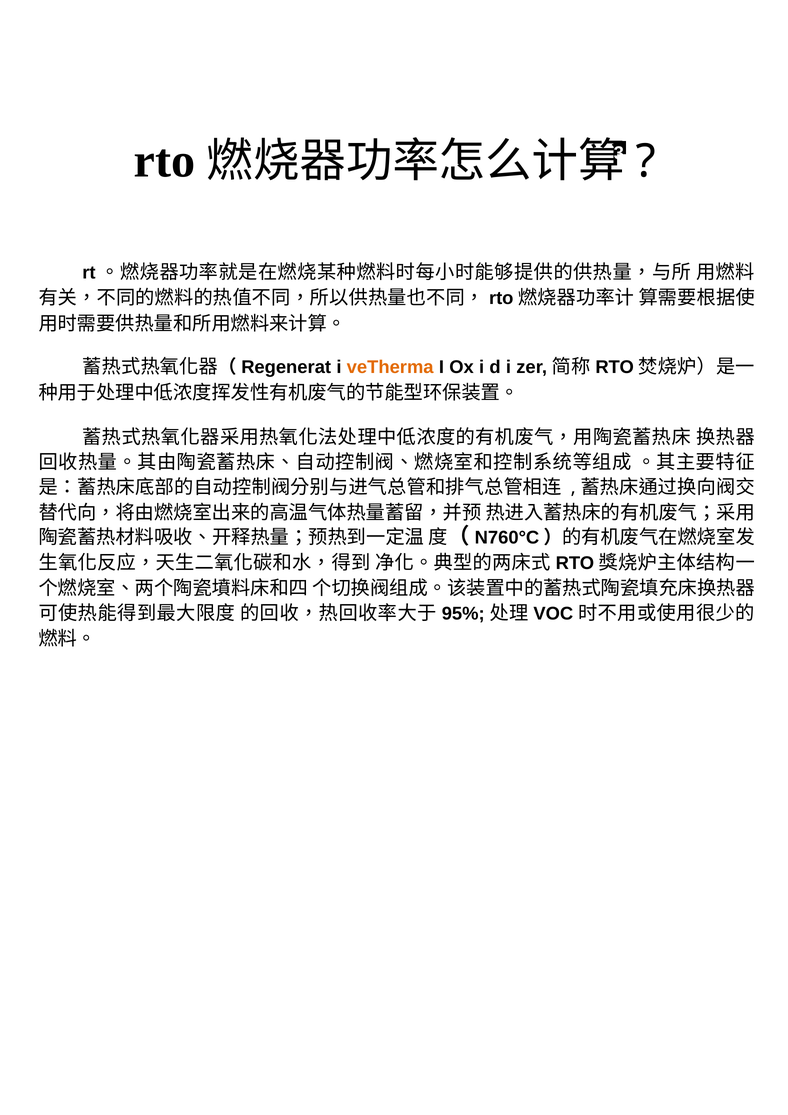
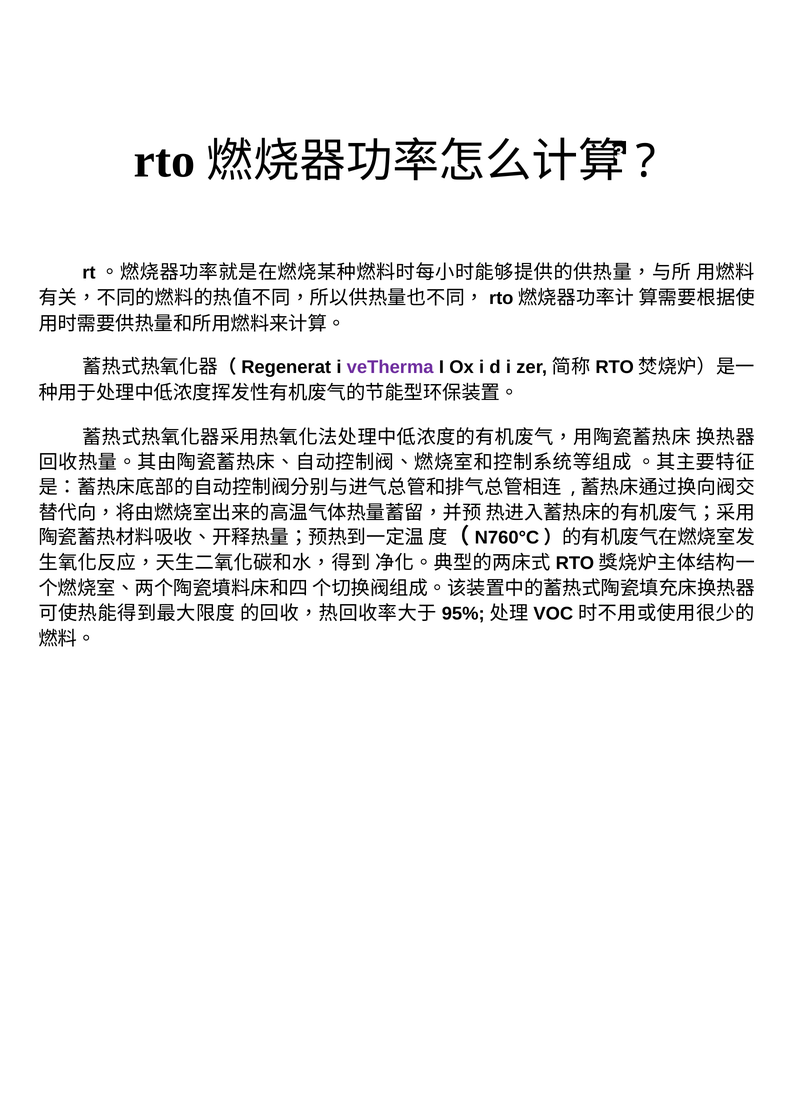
veTherma colour: orange -> purple
